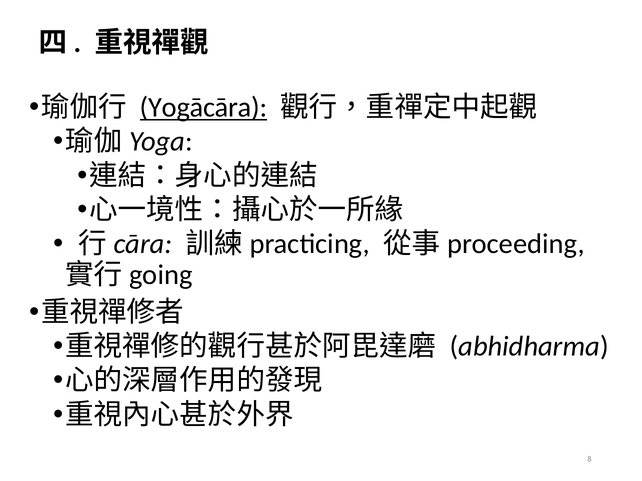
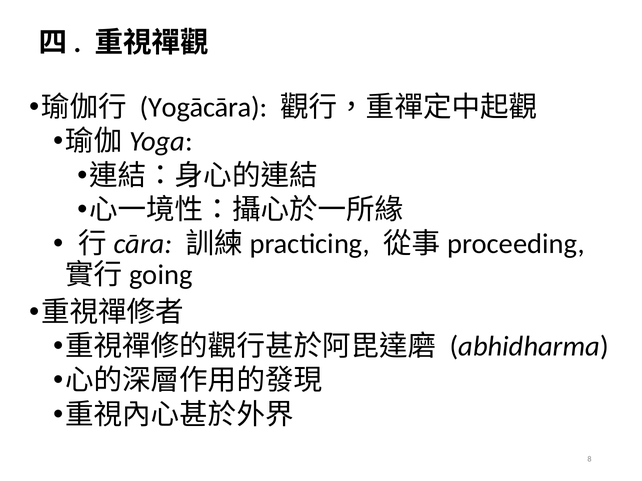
Yogācāra underline: present -> none
